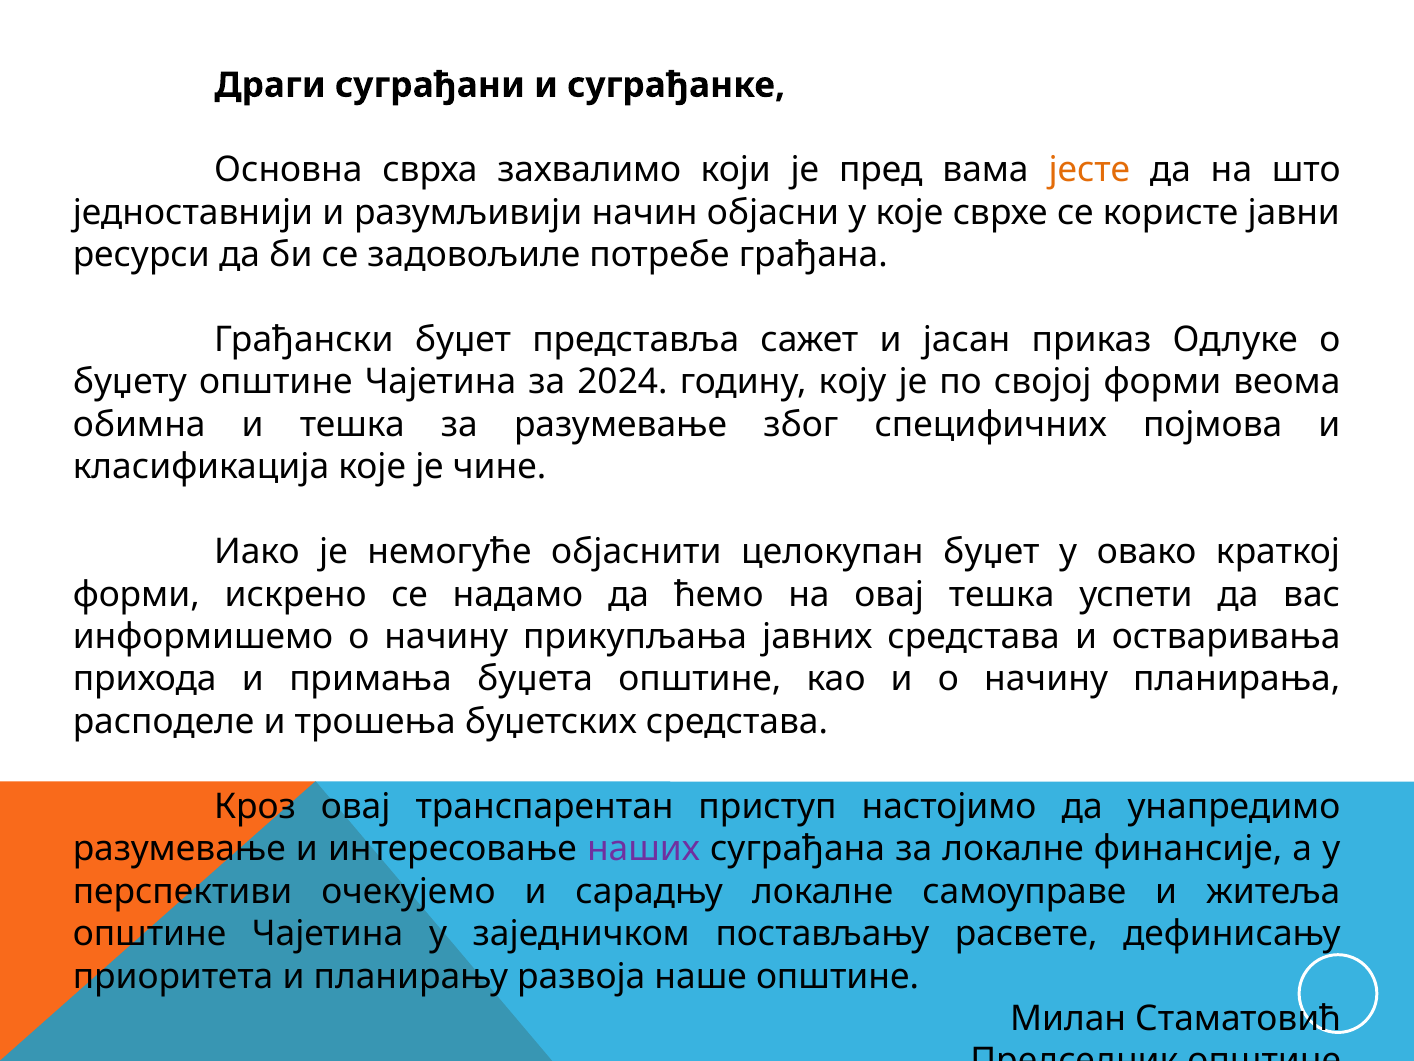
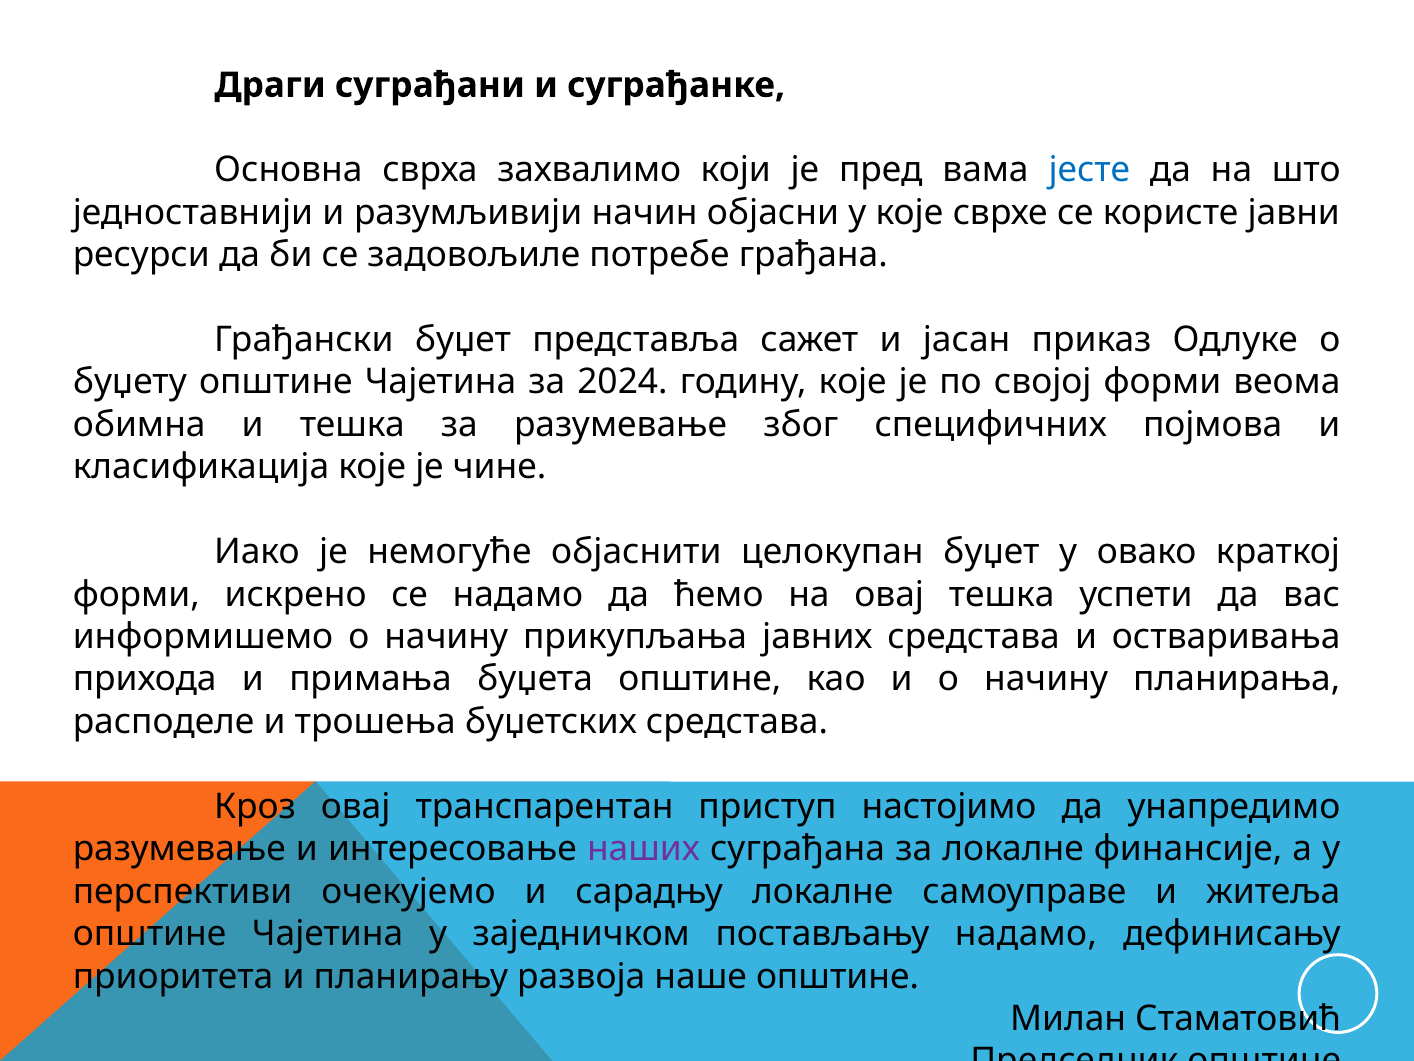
јесте colour: orange -> blue
годину коју: коју -> које
постављању расвете: расвете -> надамо
